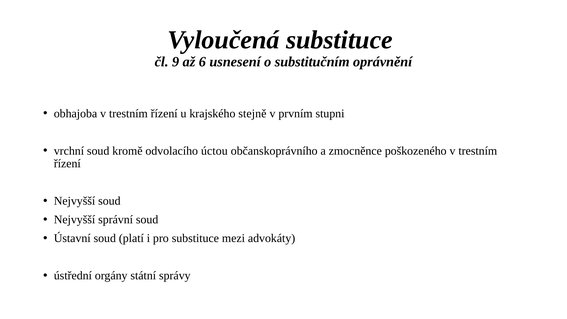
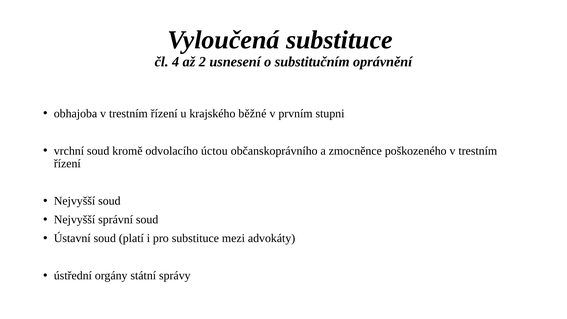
9: 9 -> 4
6: 6 -> 2
stejně: stejně -> běžné
